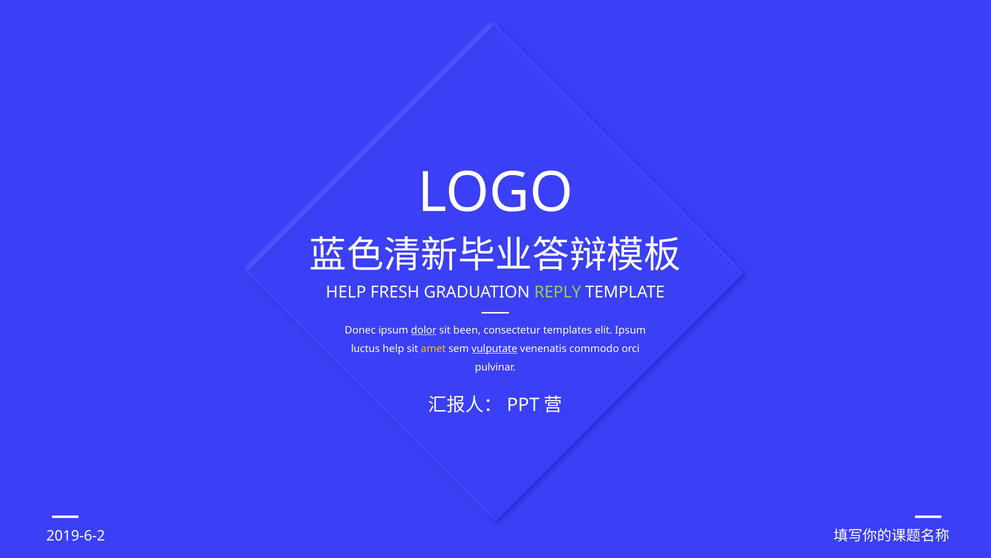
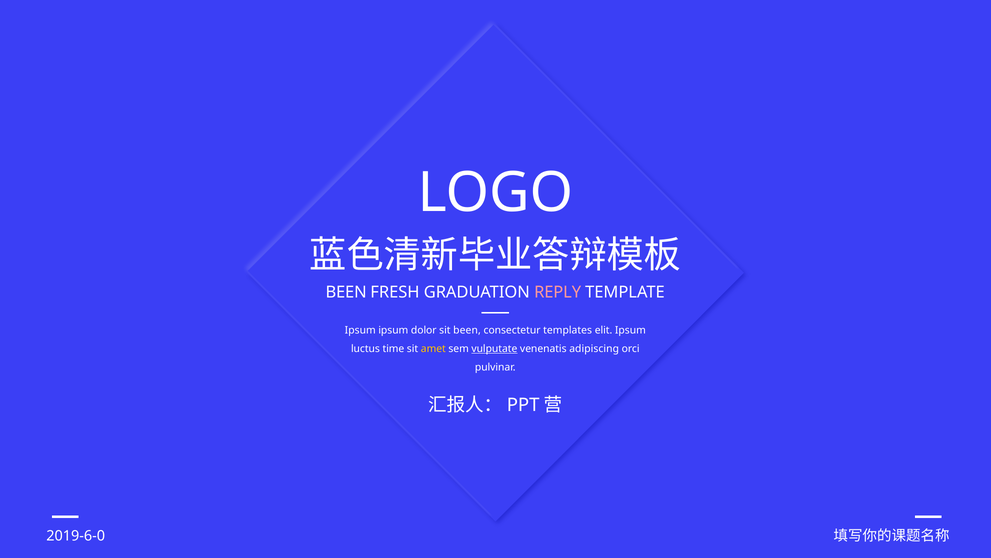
HELP at (346, 292): HELP -> BEEN
REPLY colour: light green -> pink
Donec at (360, 330): Donec -> Ipsum
dolor underline: present -> none
luctus help: help -> time
commodo: commodo -> adipiscing
2019-6-2: 2019-6-2 -> 2019-6-0
